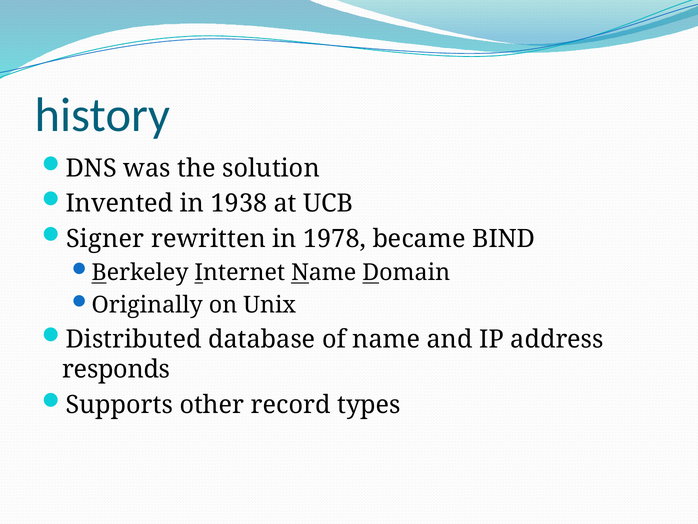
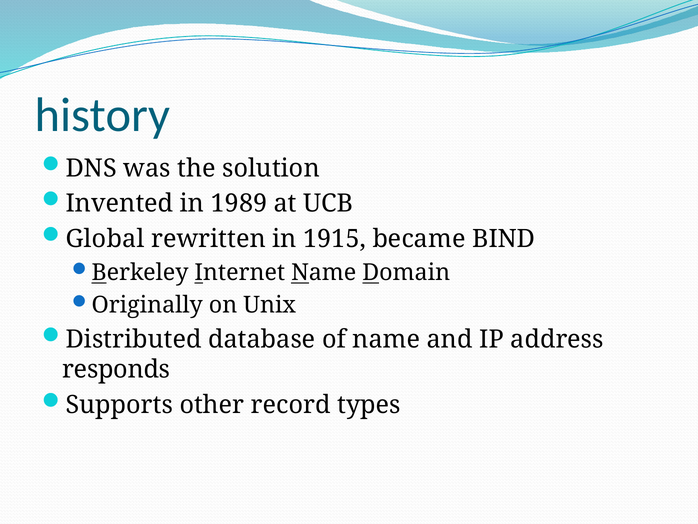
1938: 1938 -> 1989
Signer: Signer -> Global
1978: 1978 -> 1915
